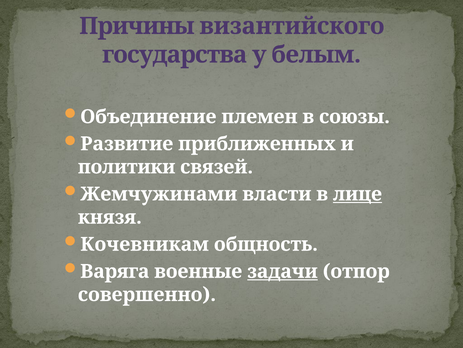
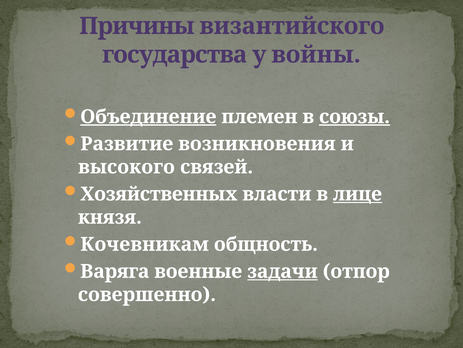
белым: белым -> войны
Объединение underline: none -> present
союзы underline: none -> present
приближенных: приближенных -> возникновения
политики: политики -> высокого
Жемчужинами: Жемчужинами -> Хозяйственных
